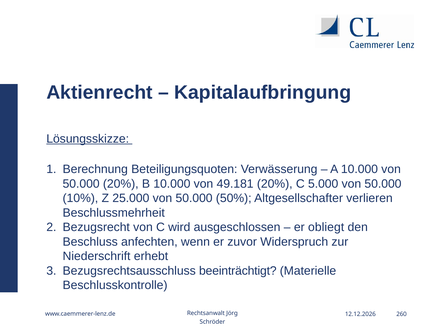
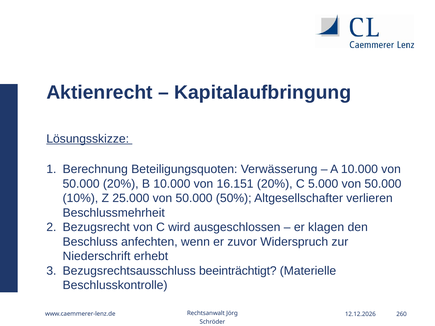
49.181: 49.181 -> 16.151
obliegt: obliegt -> klagen
